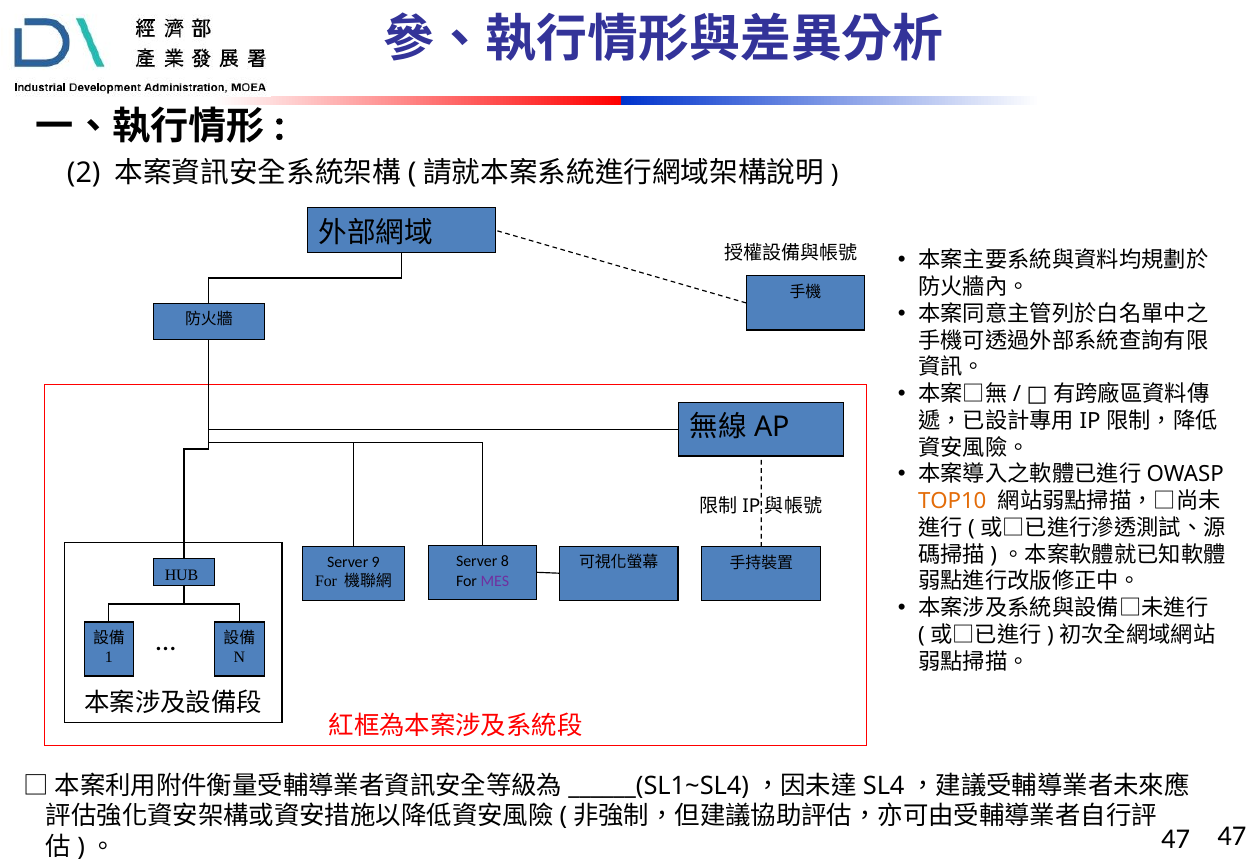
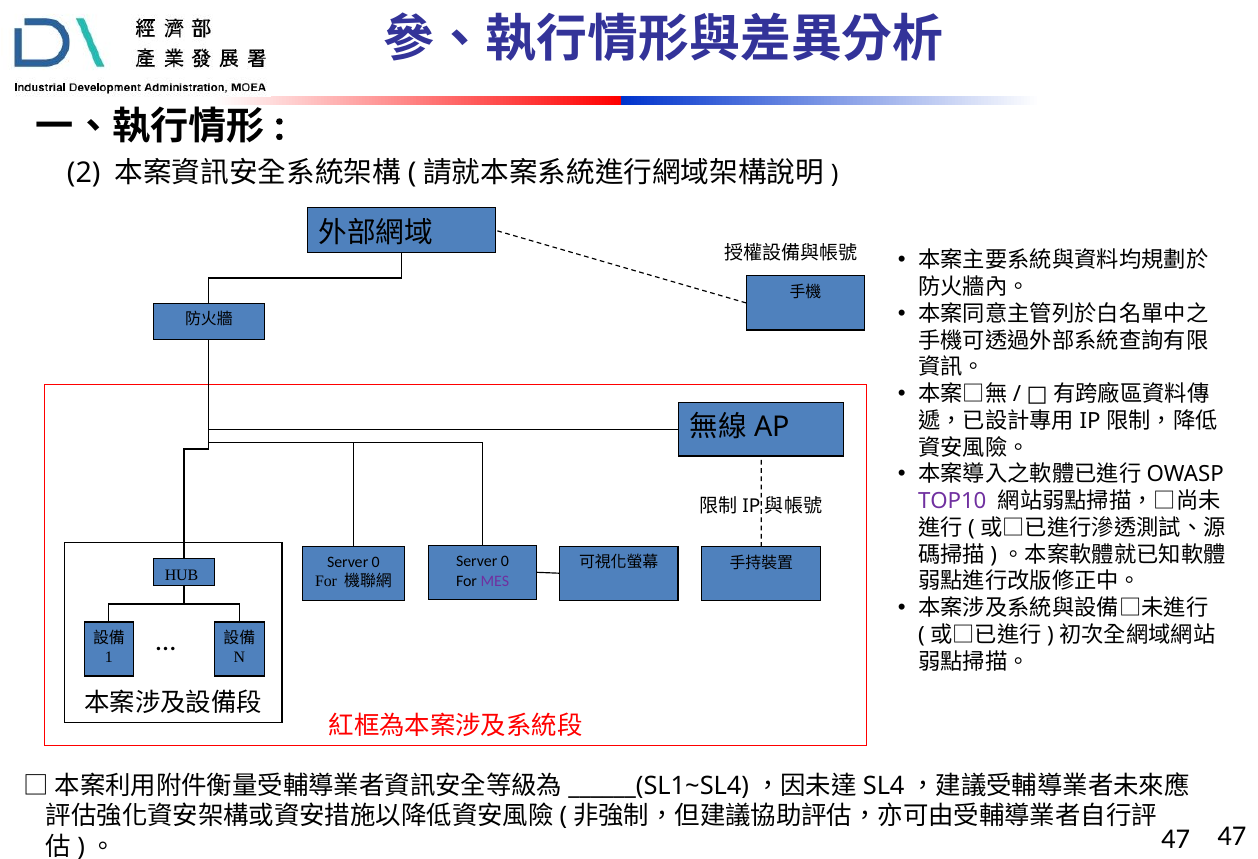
TOP10 colour: orange -> purple
8 at (505, 562): 8 -> 0
9 at (376, 562): 9 -> 0
